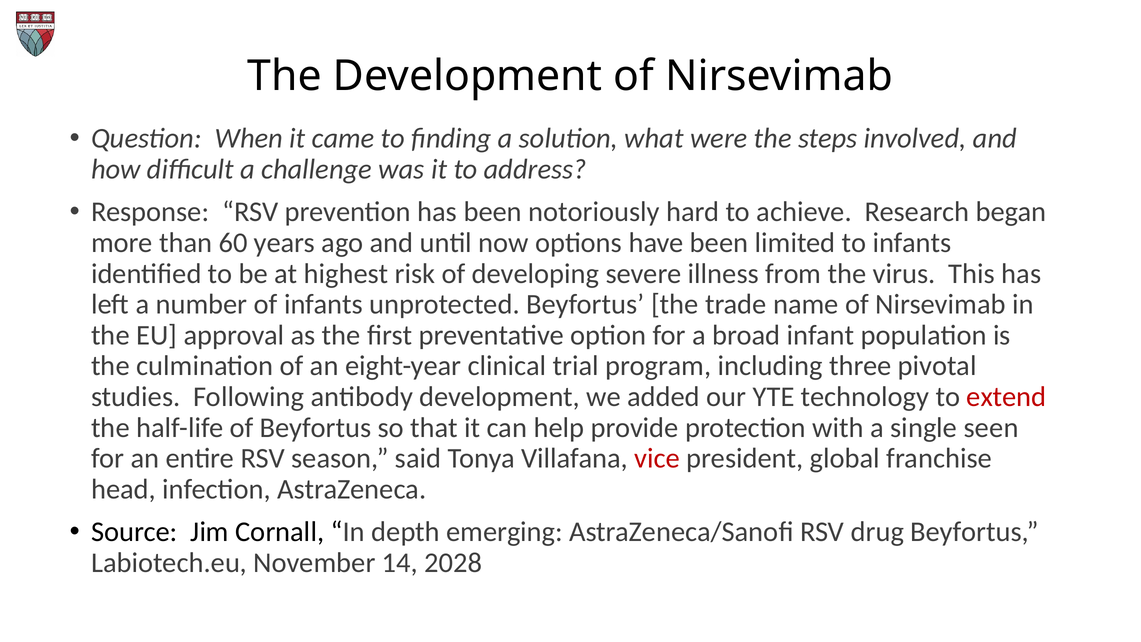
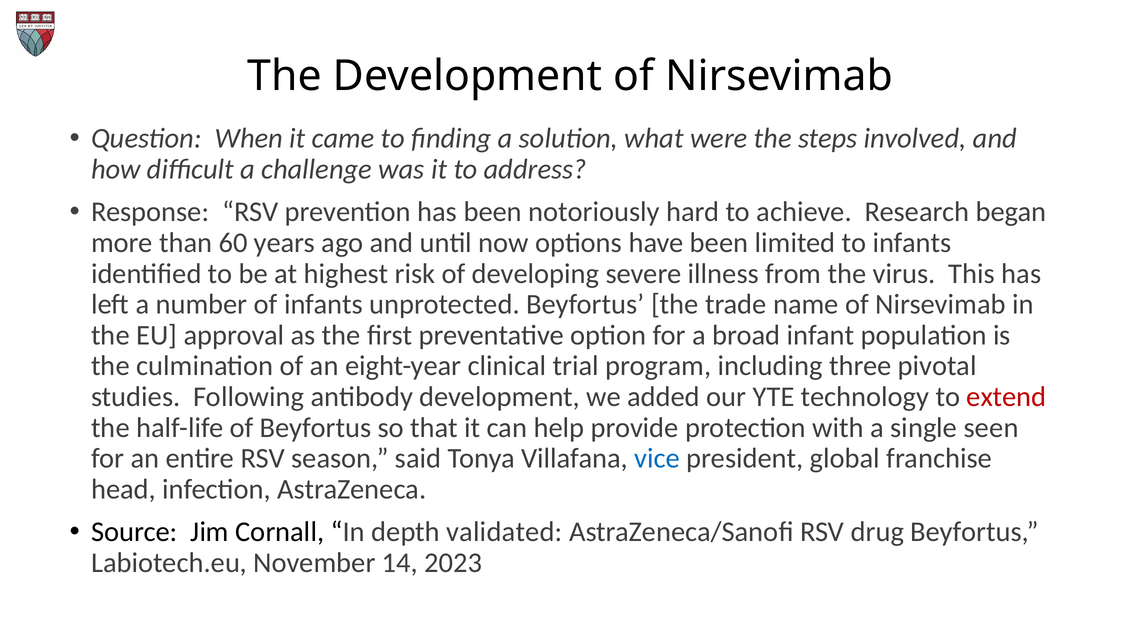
vice colour: red -> blue
emerging: emerging -> validated
2028: 2028 -> 2023
